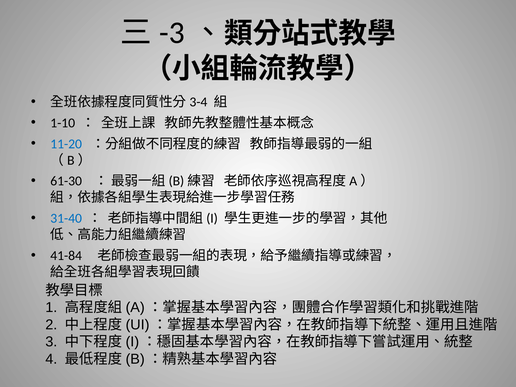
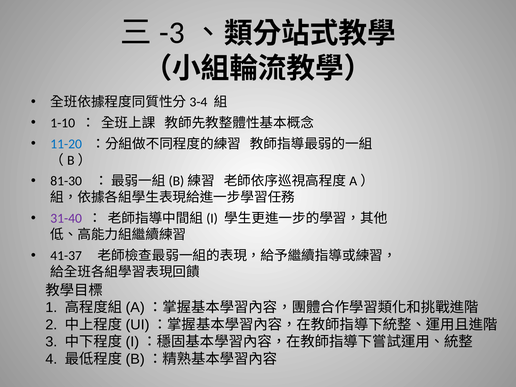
61-30: 61-30 -> 81-30
31-40 colour: blue -> purple
41-84: 41-84 -> 41-37
